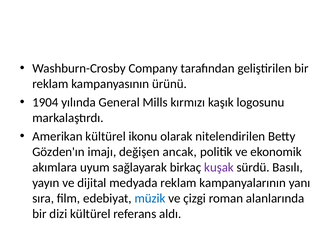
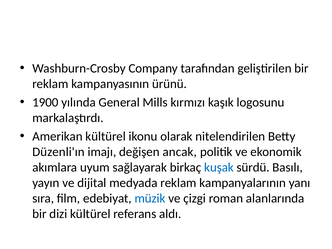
1904: 1904 -> 1900
Gözden'ın: Gözden'ın -> Düzenli'ın
kuşak colour: purple -> blue
